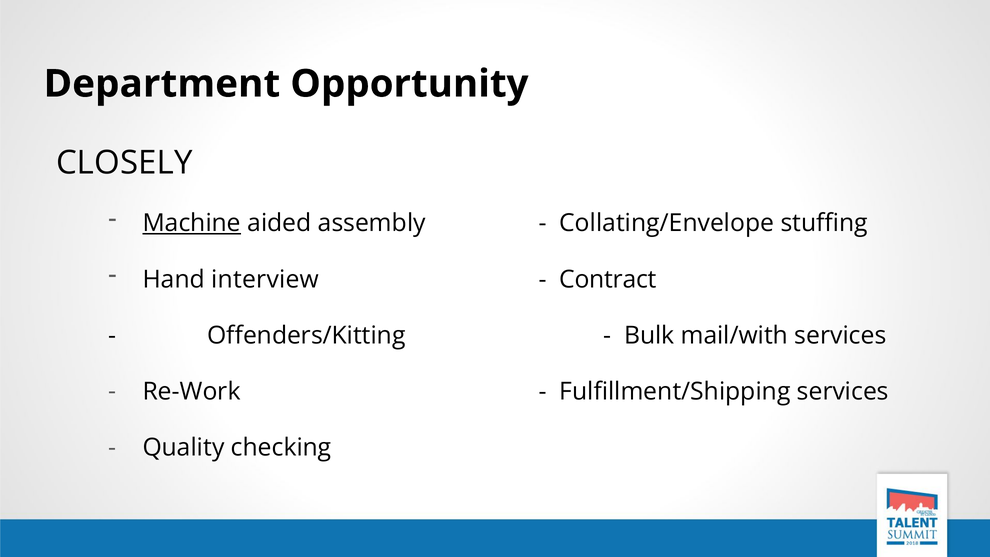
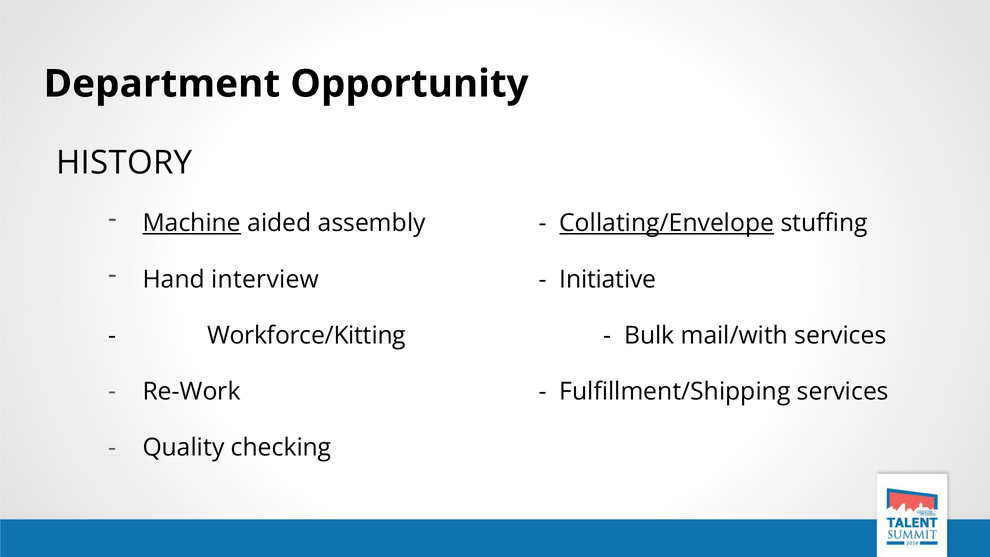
CLOSELY: CLOSELY -> HISTORY
Collating/Envelope underline: none -> present
Contract: Contract -> Initiative
Offenders/Kitting: Offenders/Kitting -> Workforce/Kitting
